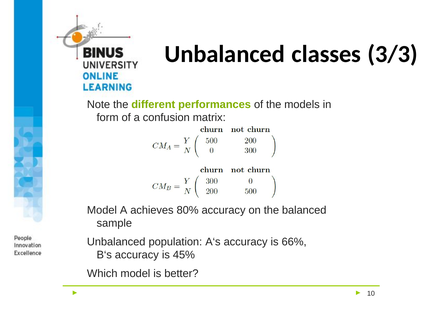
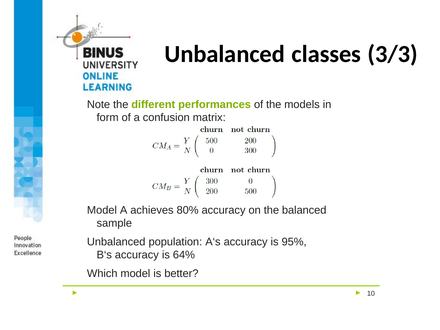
66%: 66% -> 95%
45%: 45% -> 64%
